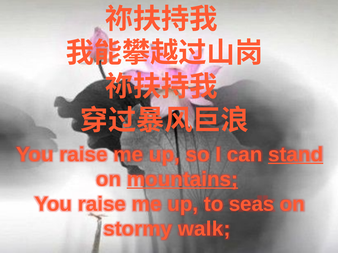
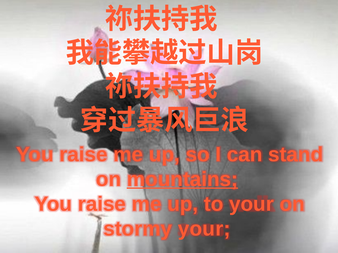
stand underline: present -> none
to seas: seas -> your
stormy walk: walk -> your
